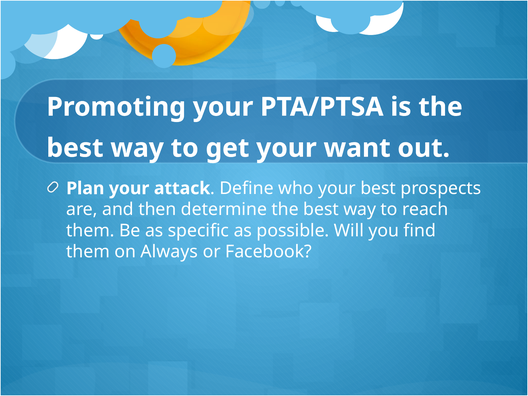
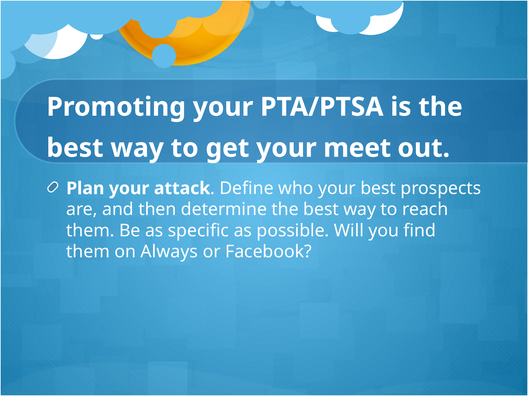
want: want -> meet
